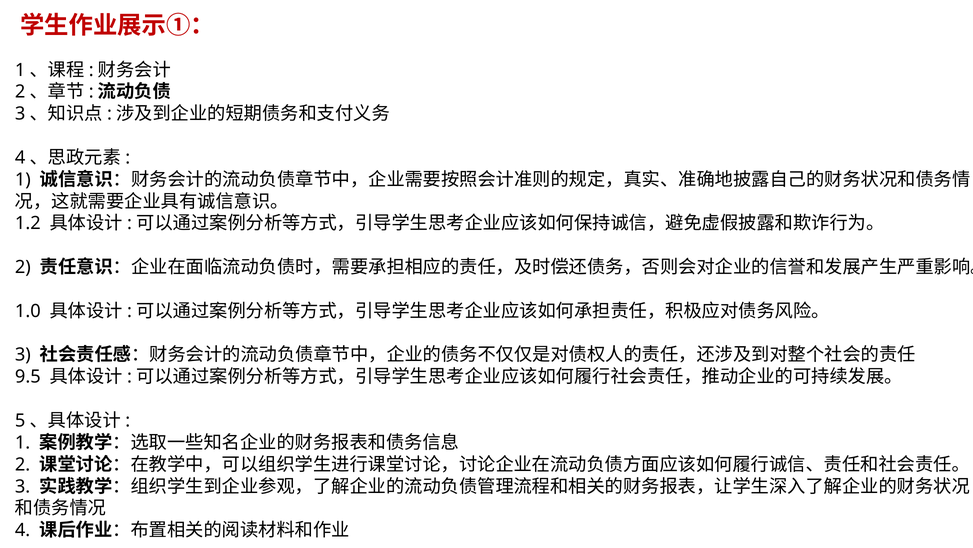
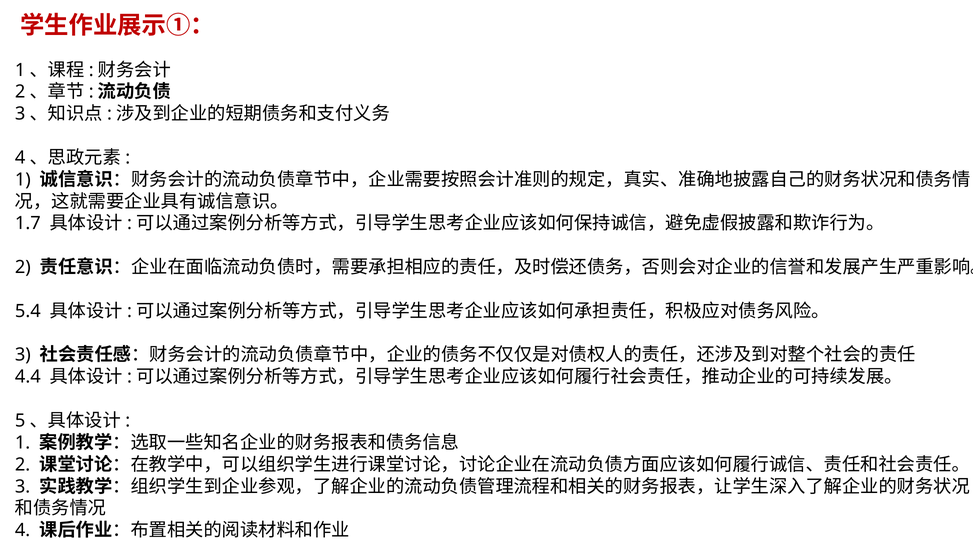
1.2: 1.2 -> 1.7
1.0: 1.0 -> 5.4
9.5: 9.5 -> 4.4
